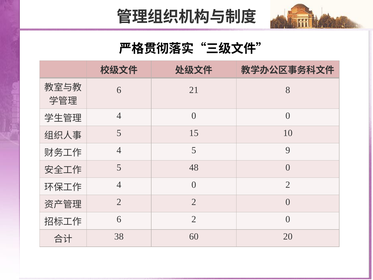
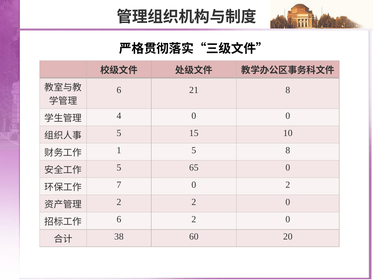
4 at (119, 150): 4 -> 1
5 9: 9 -> 8
48: 48 -> 65
4 at (119, 185): 4 -> 7
